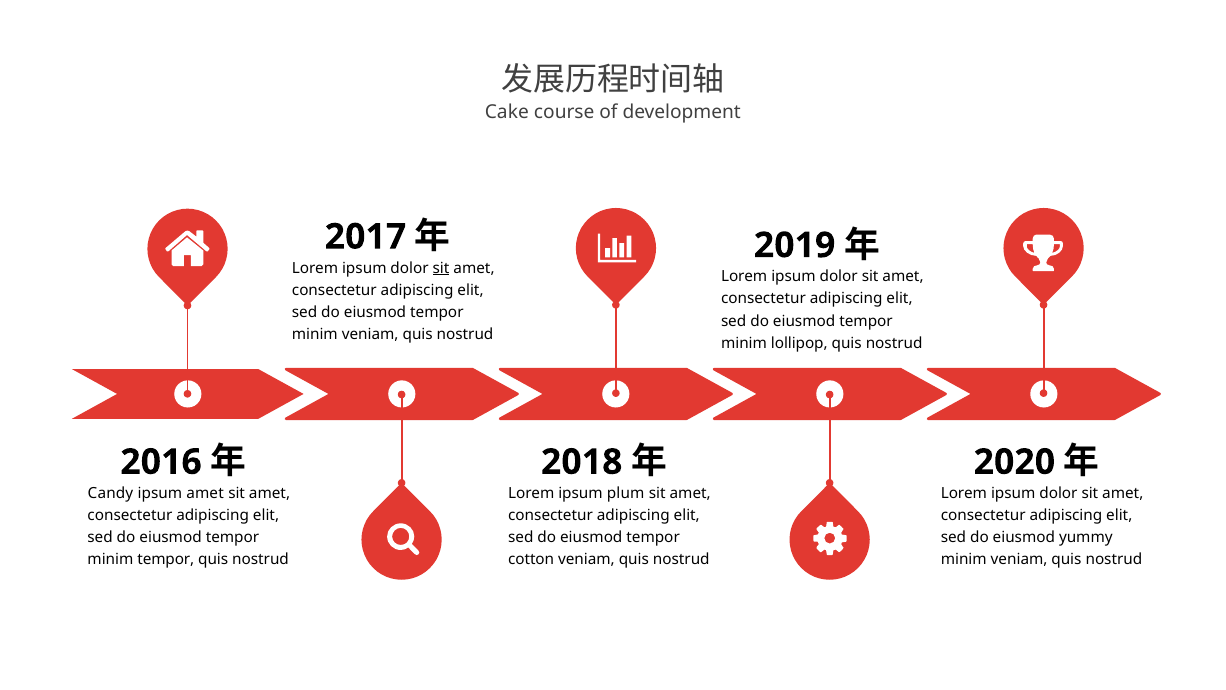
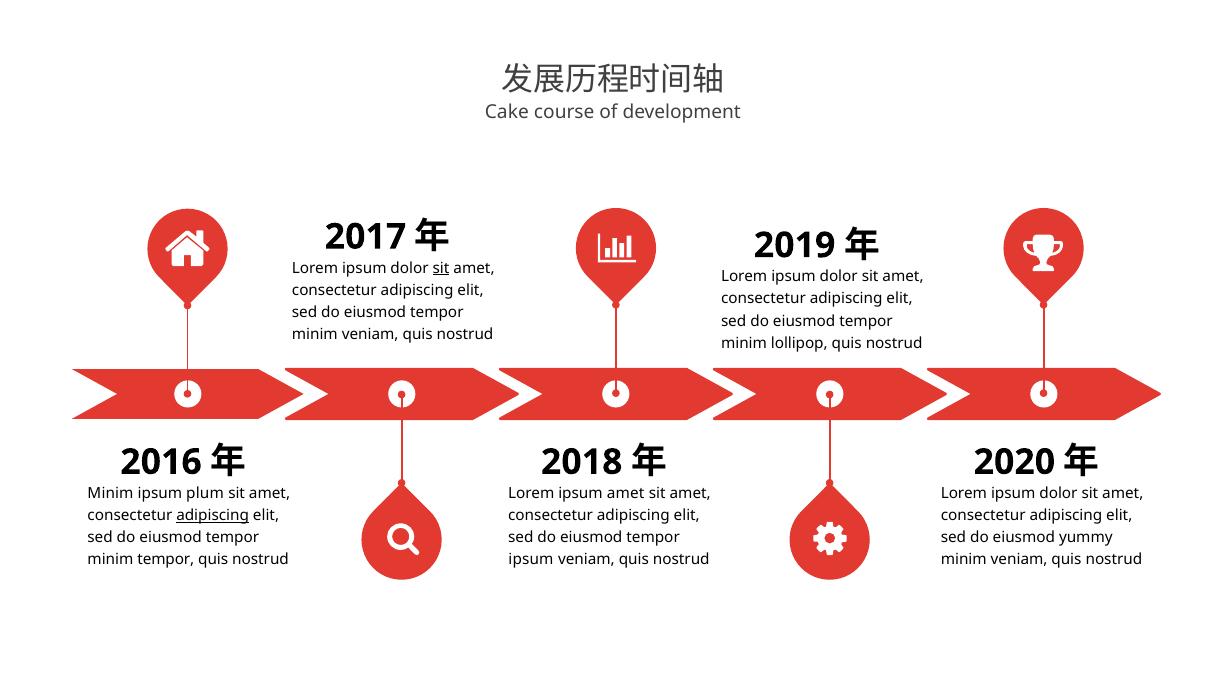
Candy at (111, 493): Candy -> Minim
ipsum amet: amet -> plum
ipsum plum: plum -> amet
adipiscing at (213, 515) underline: none -> present
cotton at (531, 559): cotton -> ipsum
